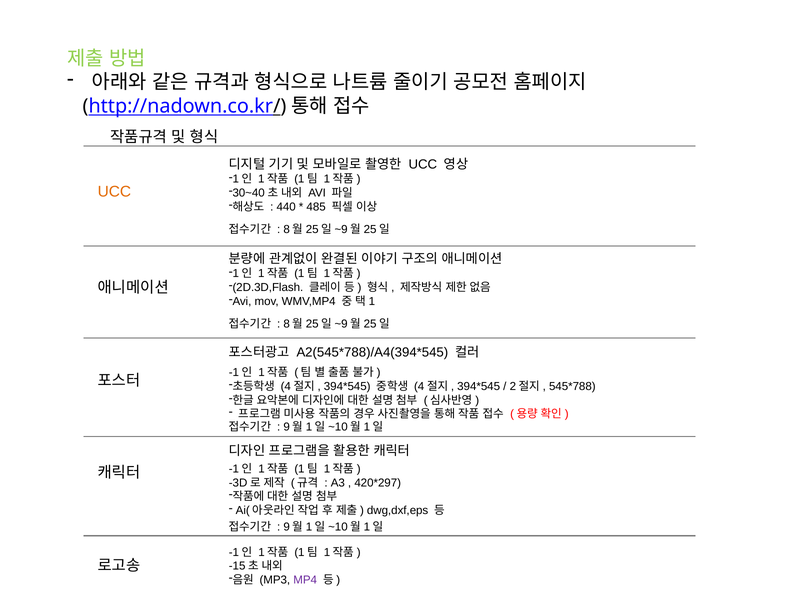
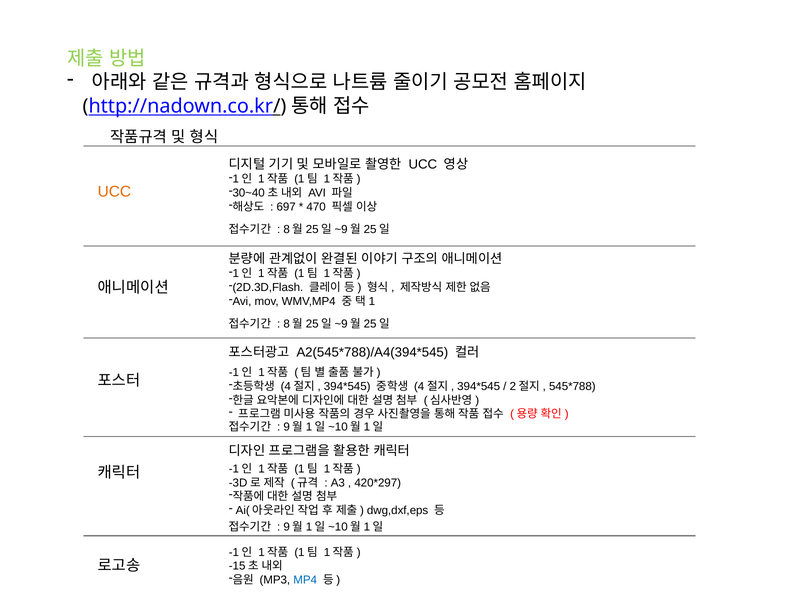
440: 440 -> 697
485: 485 -> 470
MP4 colour: purple -> blue
